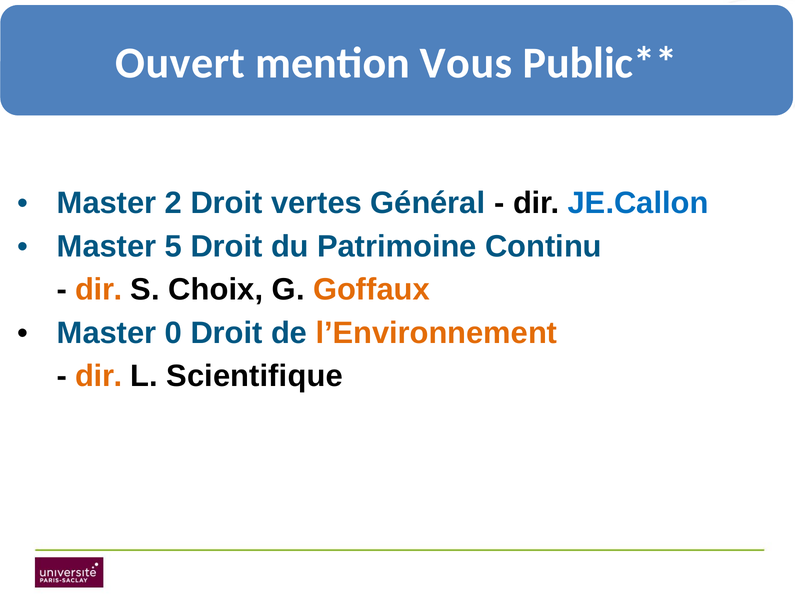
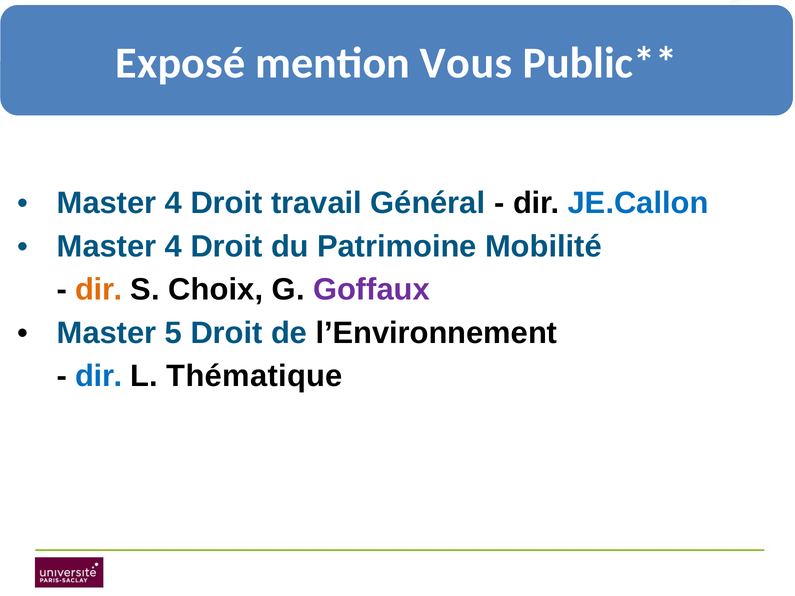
Ouvert: Ouvert -> Exposé
2 at (173, 203): 2 -> 4
vertes: vertes -> travail
5 at (173, 246): 5 -> 4
Continu: Continu -> Mobilité
Goffaux colour: orange -> purple
0: 0 -> 5
l’Environnement colour: orange -> black
dir at (99, 376) colour: orange -> blue
Scientifique: Scientifique -> Thématique
